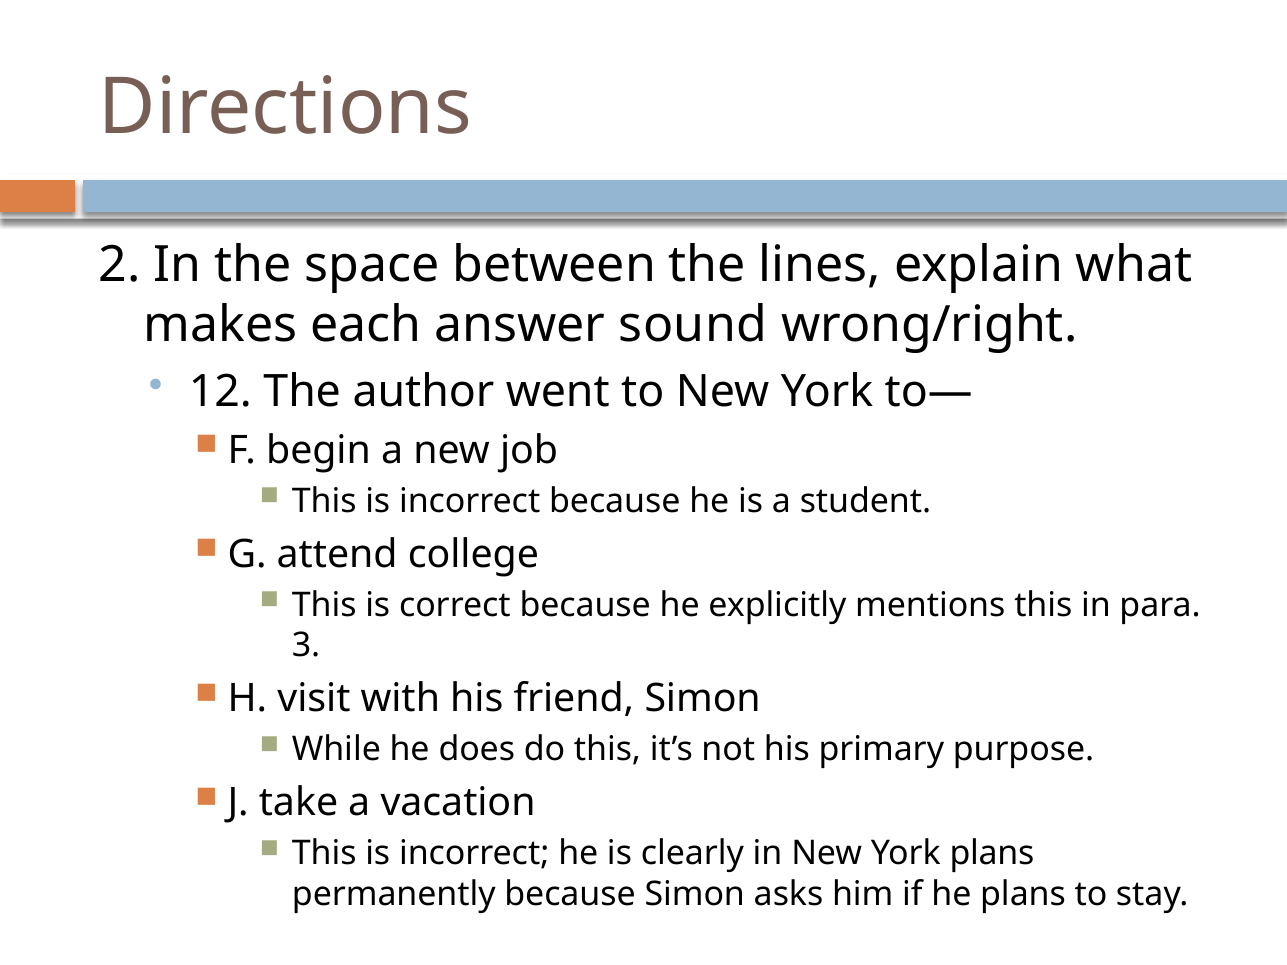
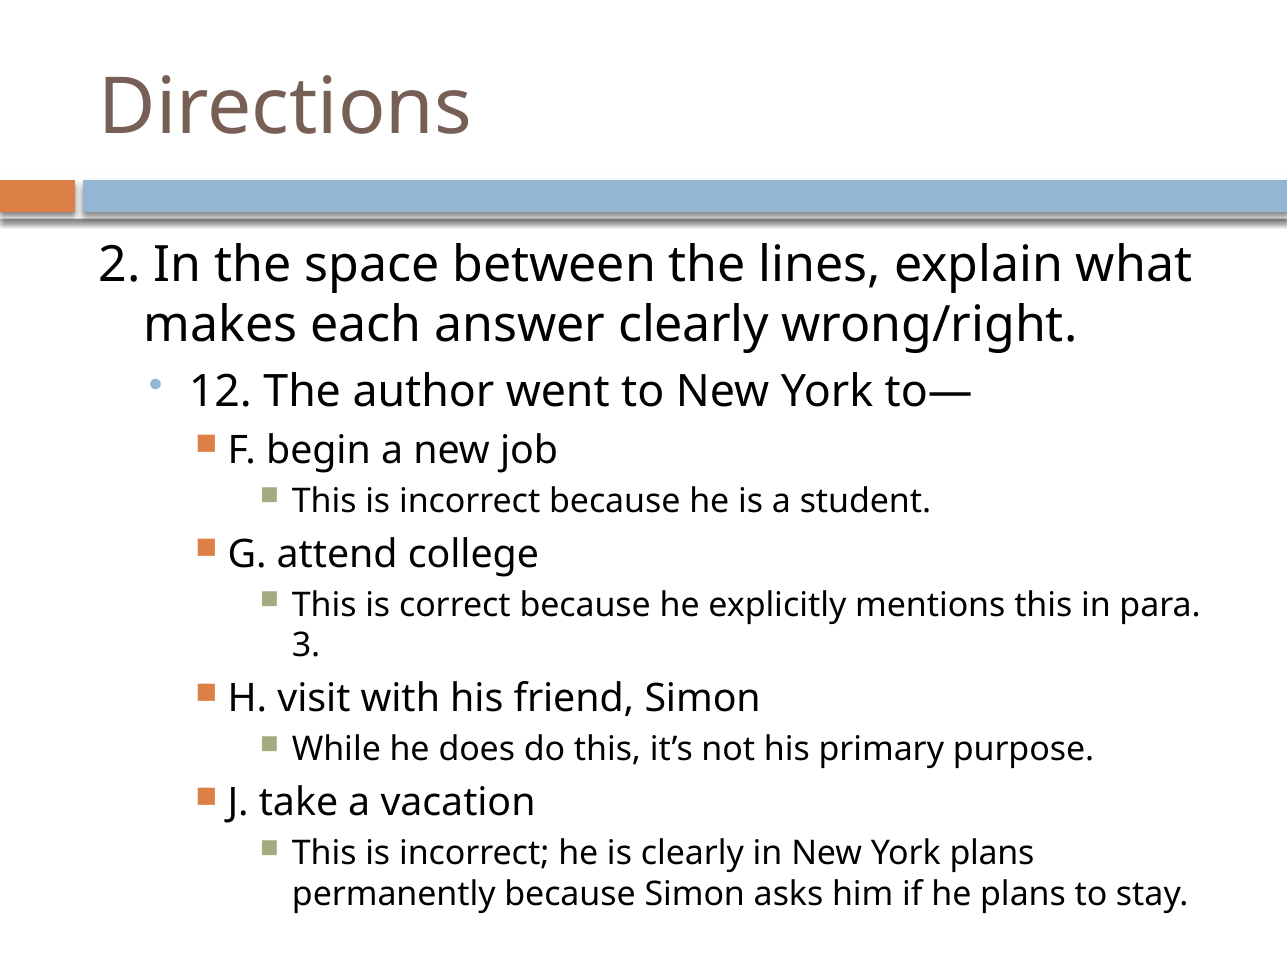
answer sound: sound -> clearly
